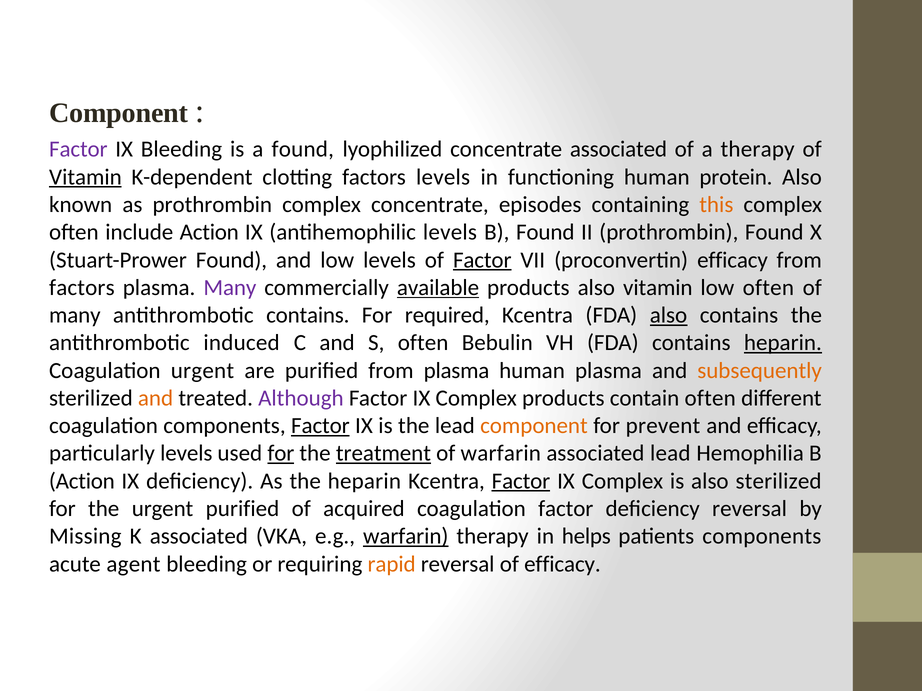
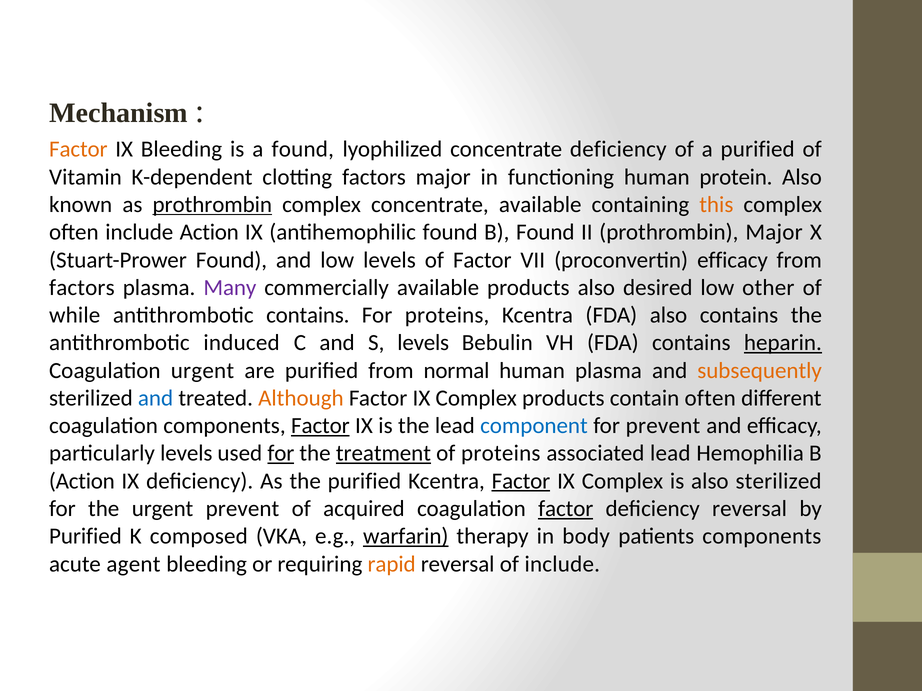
Component at (119, 113): Component -> Mechanism
Factor at (78, 149) colour: purple -> orange
concentrate associated: associated -> deficiency
a therapy: therapy -> purified
Vitamin at (85, 177) underline: present -> none
factors levels: levels -> major
prothrombin at (212, 205) underline: none -> present
concentrate episodes: episodes -> available
antihemophilic levels: levels -> found
prothrombin Found: Found -> Major
Factor at (482, 260) underline: present -> none
available at (438, 288) underline: present -> none
also vitamin: vitamin -> desired
low often: often -> other
many at (75, 315): many -> while
For required: required -> proteins
also at (669, 315) underline: present -> none
S often: often -> levels
from plasma: plasma -> normal
and at (156, 398) colour: orange -> blue
Although colour: purple -> orange
component at (534, 426) colour: orange -> blue
of warfarin: warfarin -> proteins
the heparin: heparin -> purified
urgent purified: purified -> prevent
factor at (566, 509) underline: none -> present
Missing at (85, 537): Missing -> Purified
K associated: associated -> composed
helps: helps -> body
of efficacy: efficacy -> include
